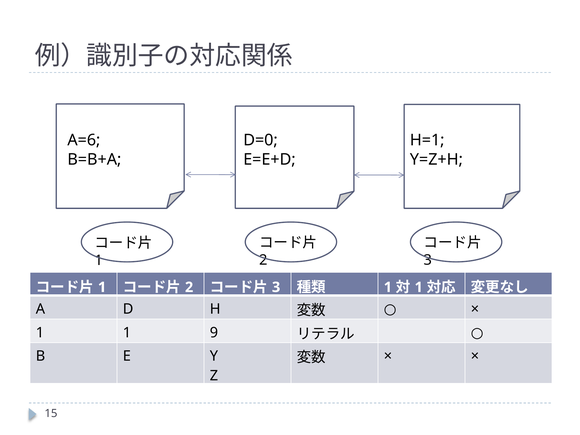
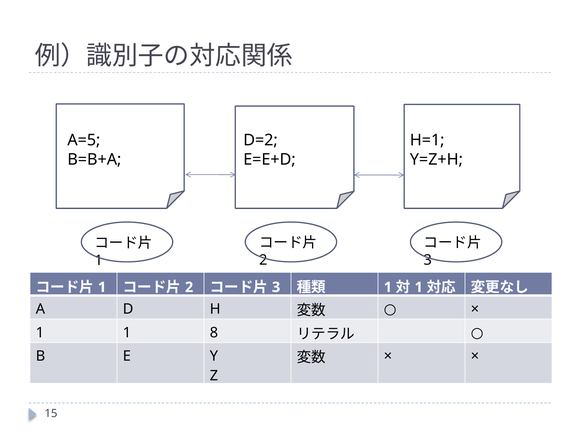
A=6: A=6 -> A=5
D=0: D=0 -> D=2
9: 9 -> 8
